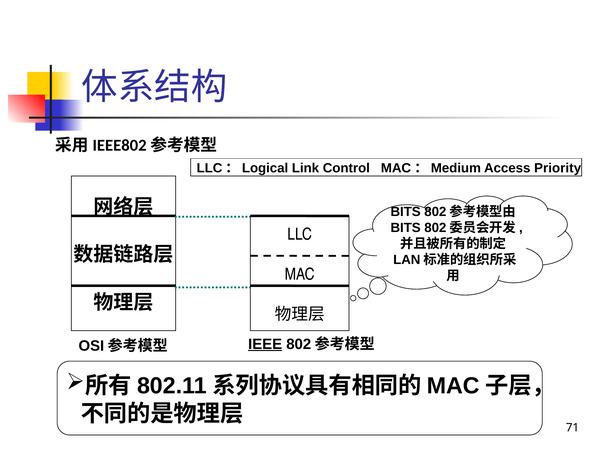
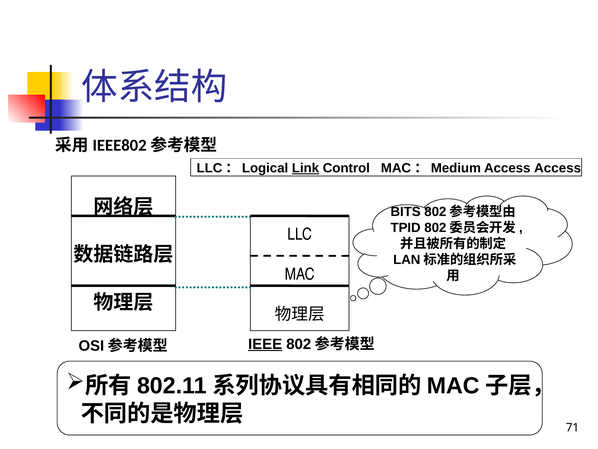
Link underline: none -> present
Access Priority: Priority -> Access
BITS at (406, 228): BITS -> TPID
